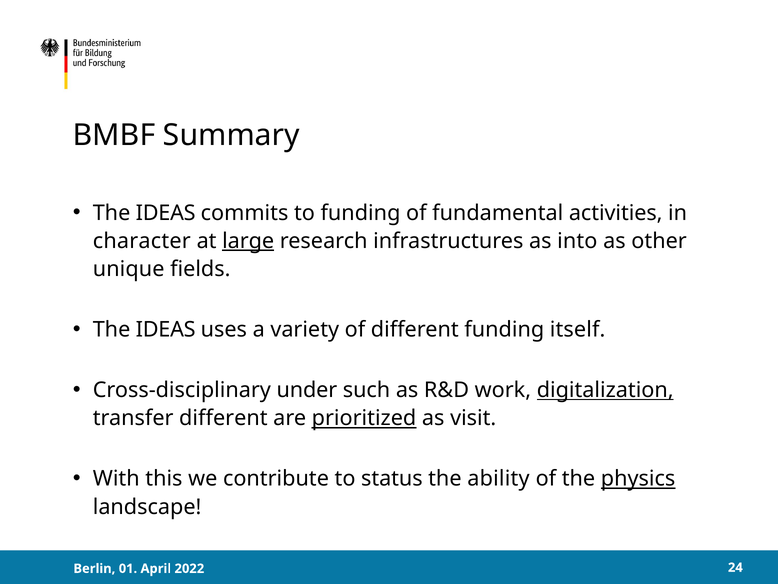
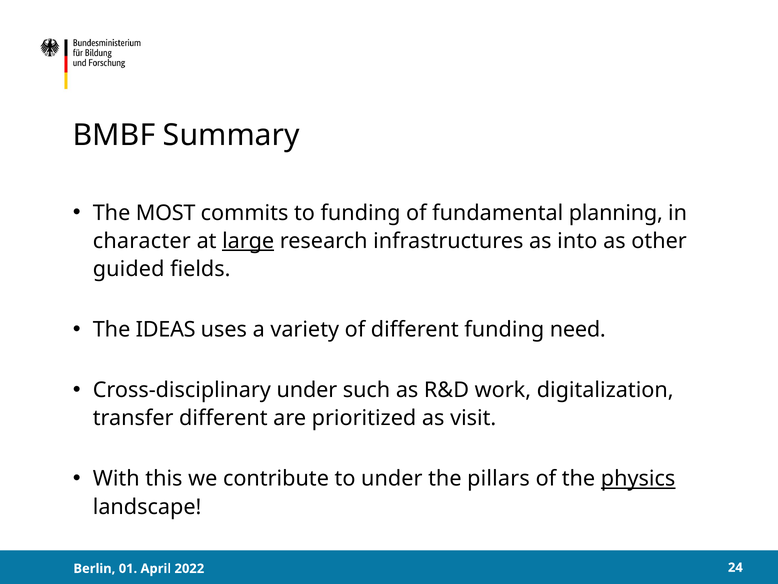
IDEAS at (166, 213): IDEAS -> MOST
activities: activities -> planning
unique: unique -> guided
itself: itself -> need
digitalization underline: present -> none
prioritized underline: present -> none
to status: status -> under
ability: ability -> pillars
